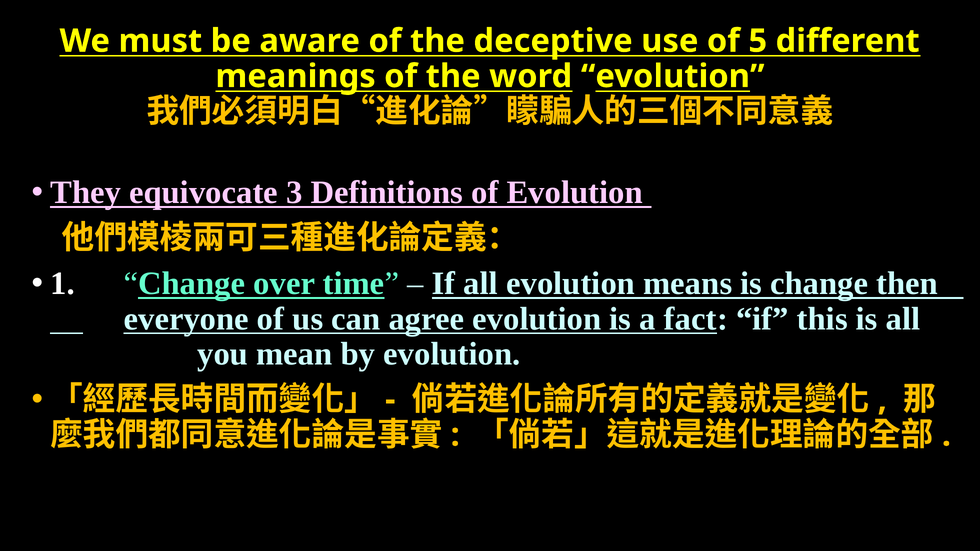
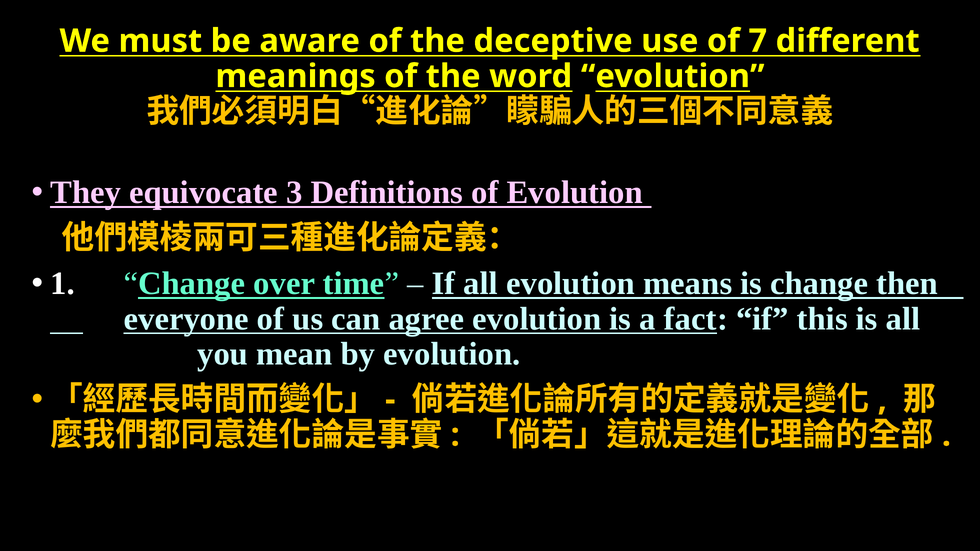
5: 5 -> 7
